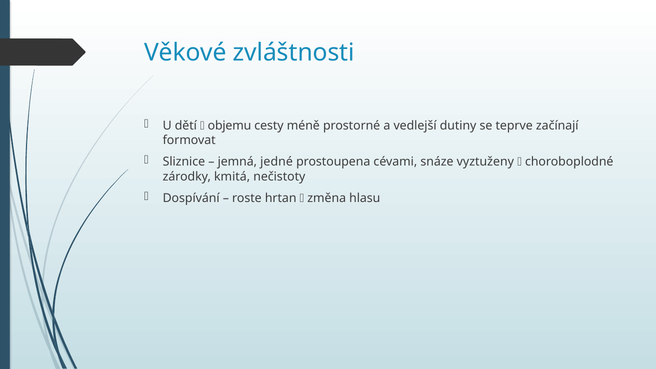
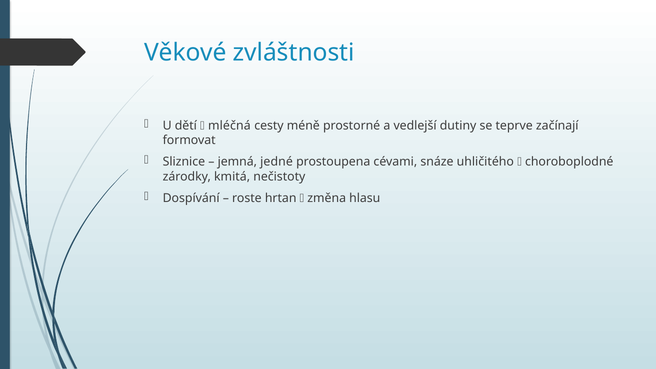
objemu: objemu -> mléčná
vyztuženy: vyztuženy -> uhličitého
